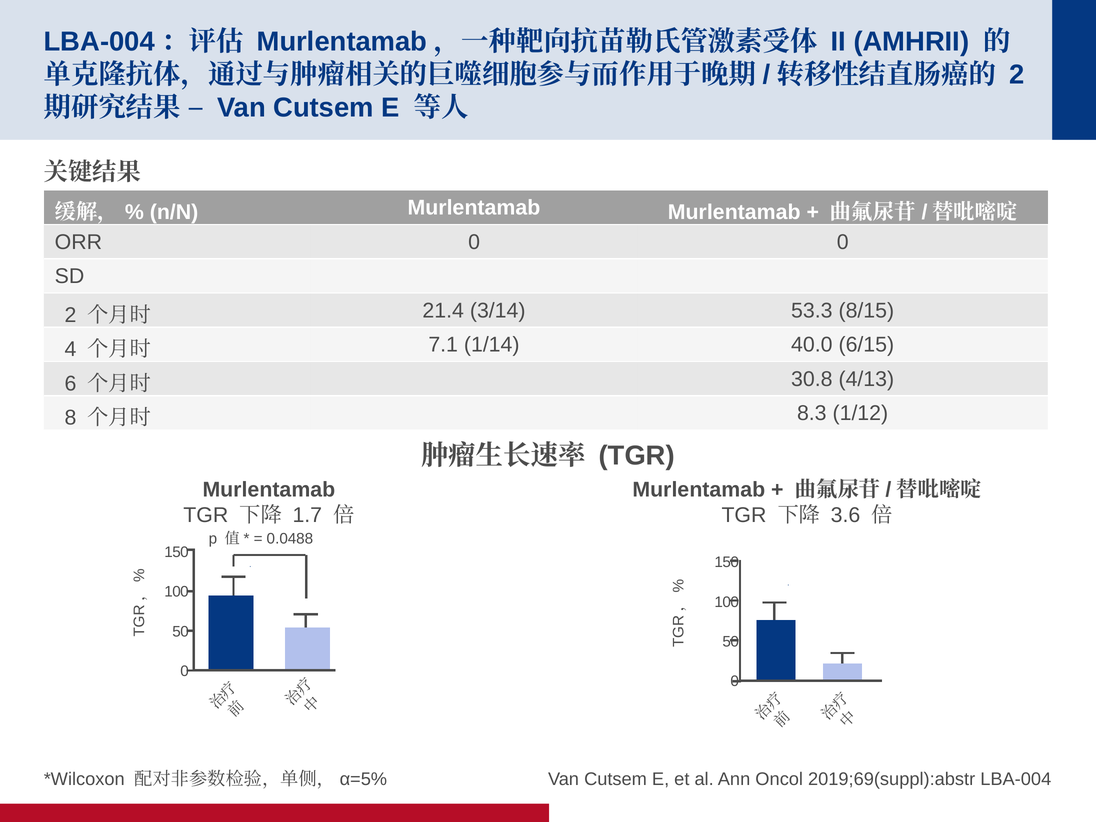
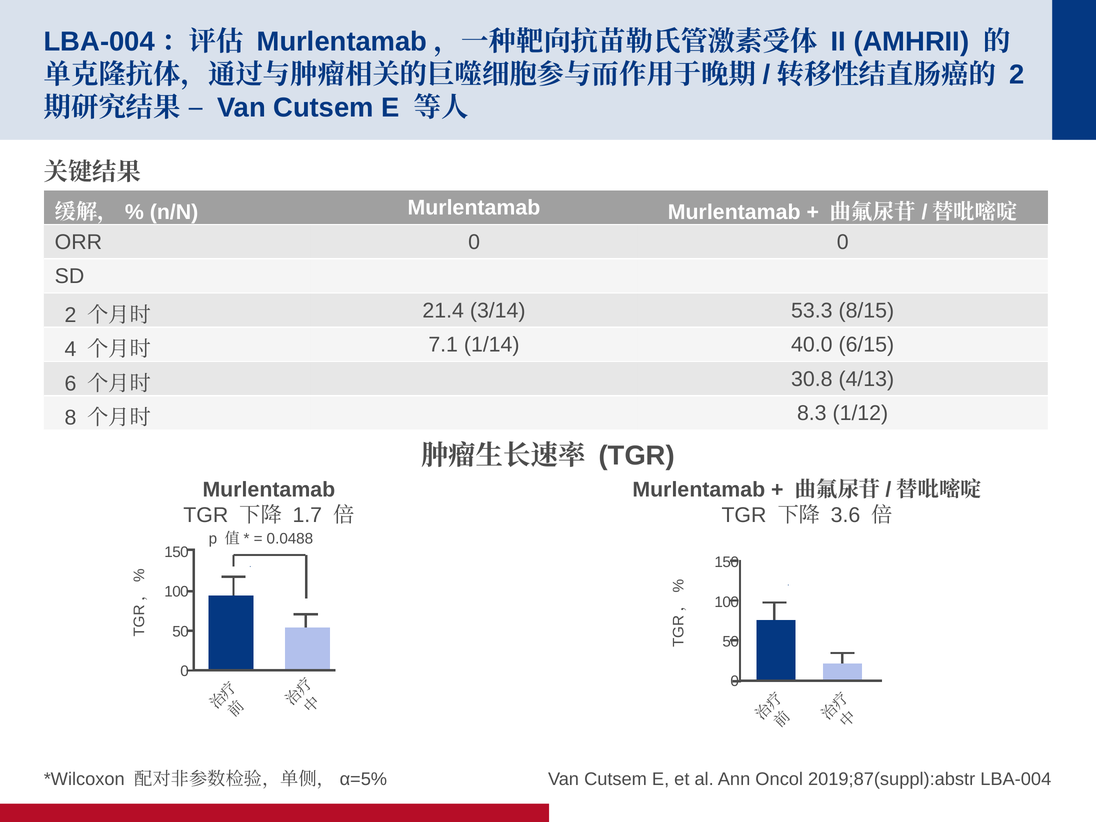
2019;69(suppl):abstr: 2019;69(suppl):abstr -> 2019;87(suppl):abstr
